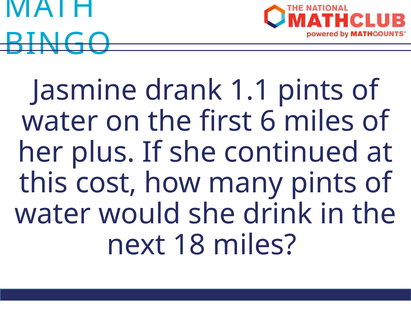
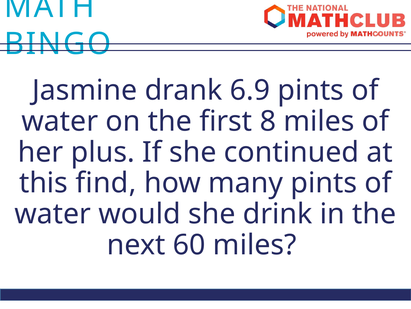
1.1: 1.1 -> 6.9
6: 6 -> 8
cost: cost -> find
18: 18 -> 60
